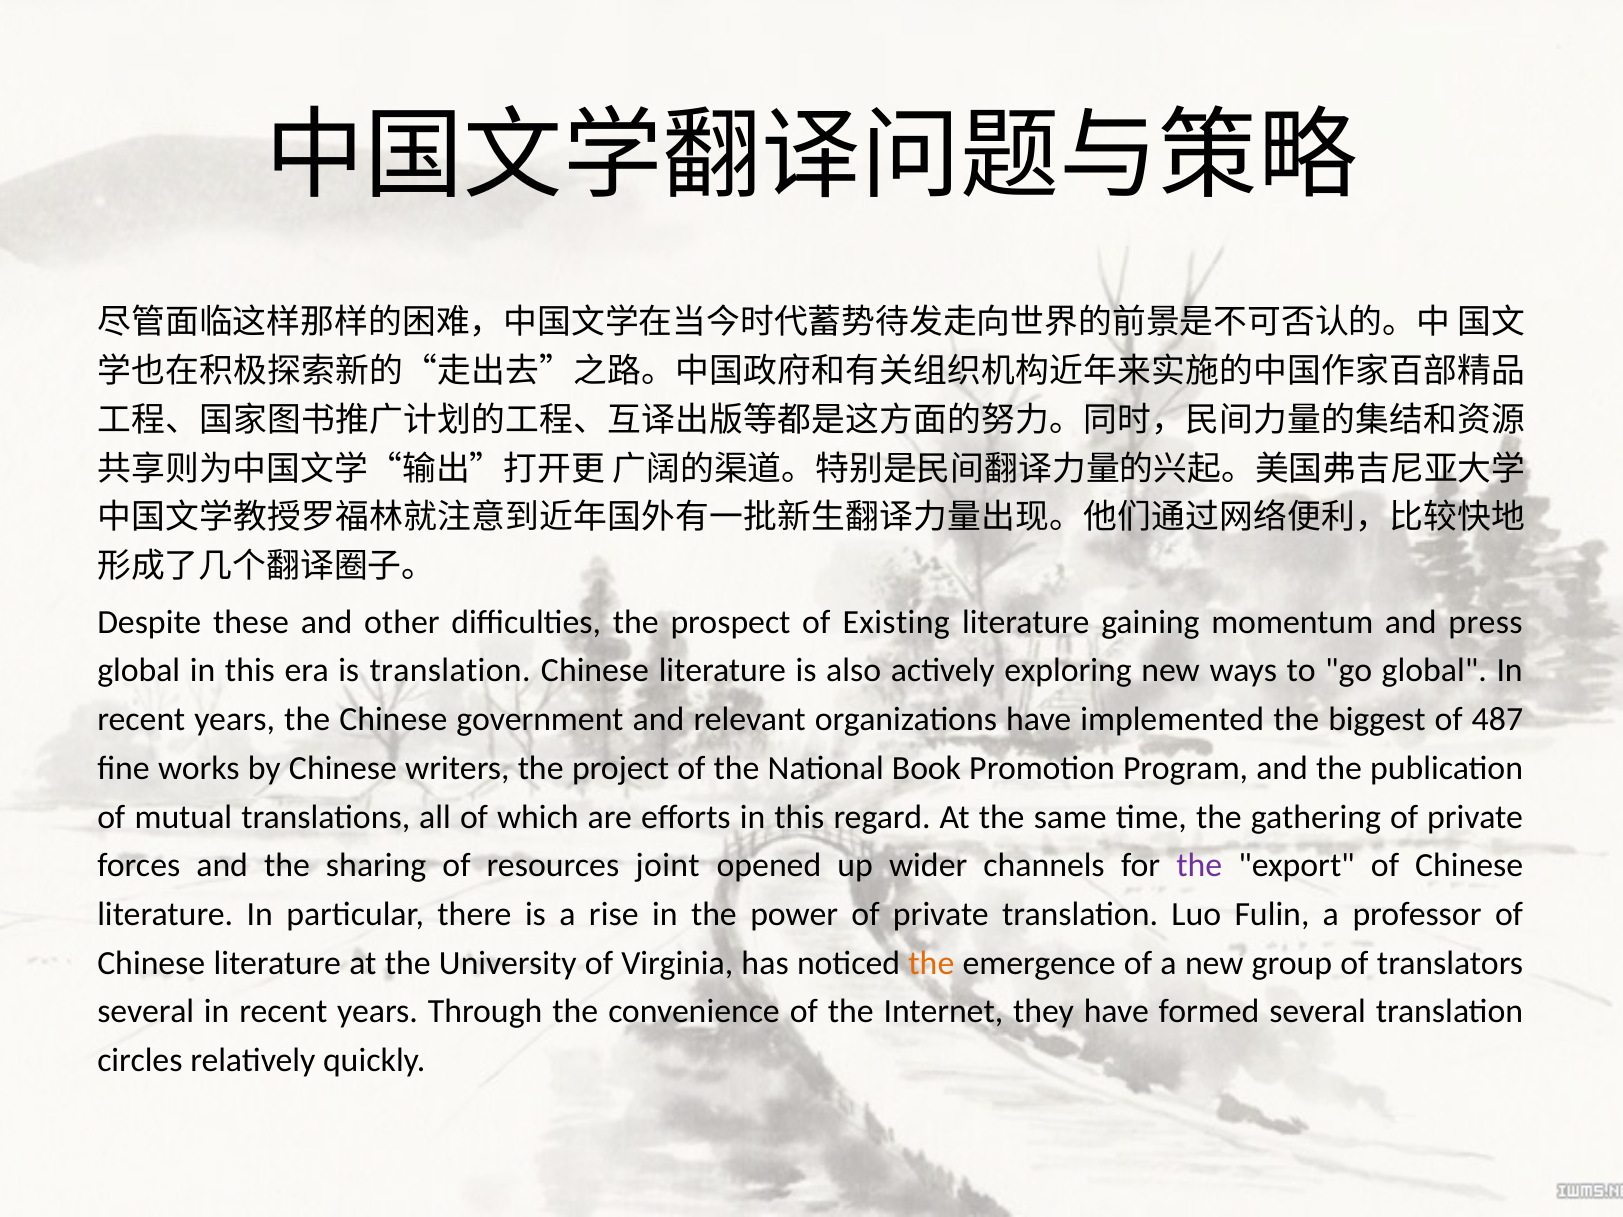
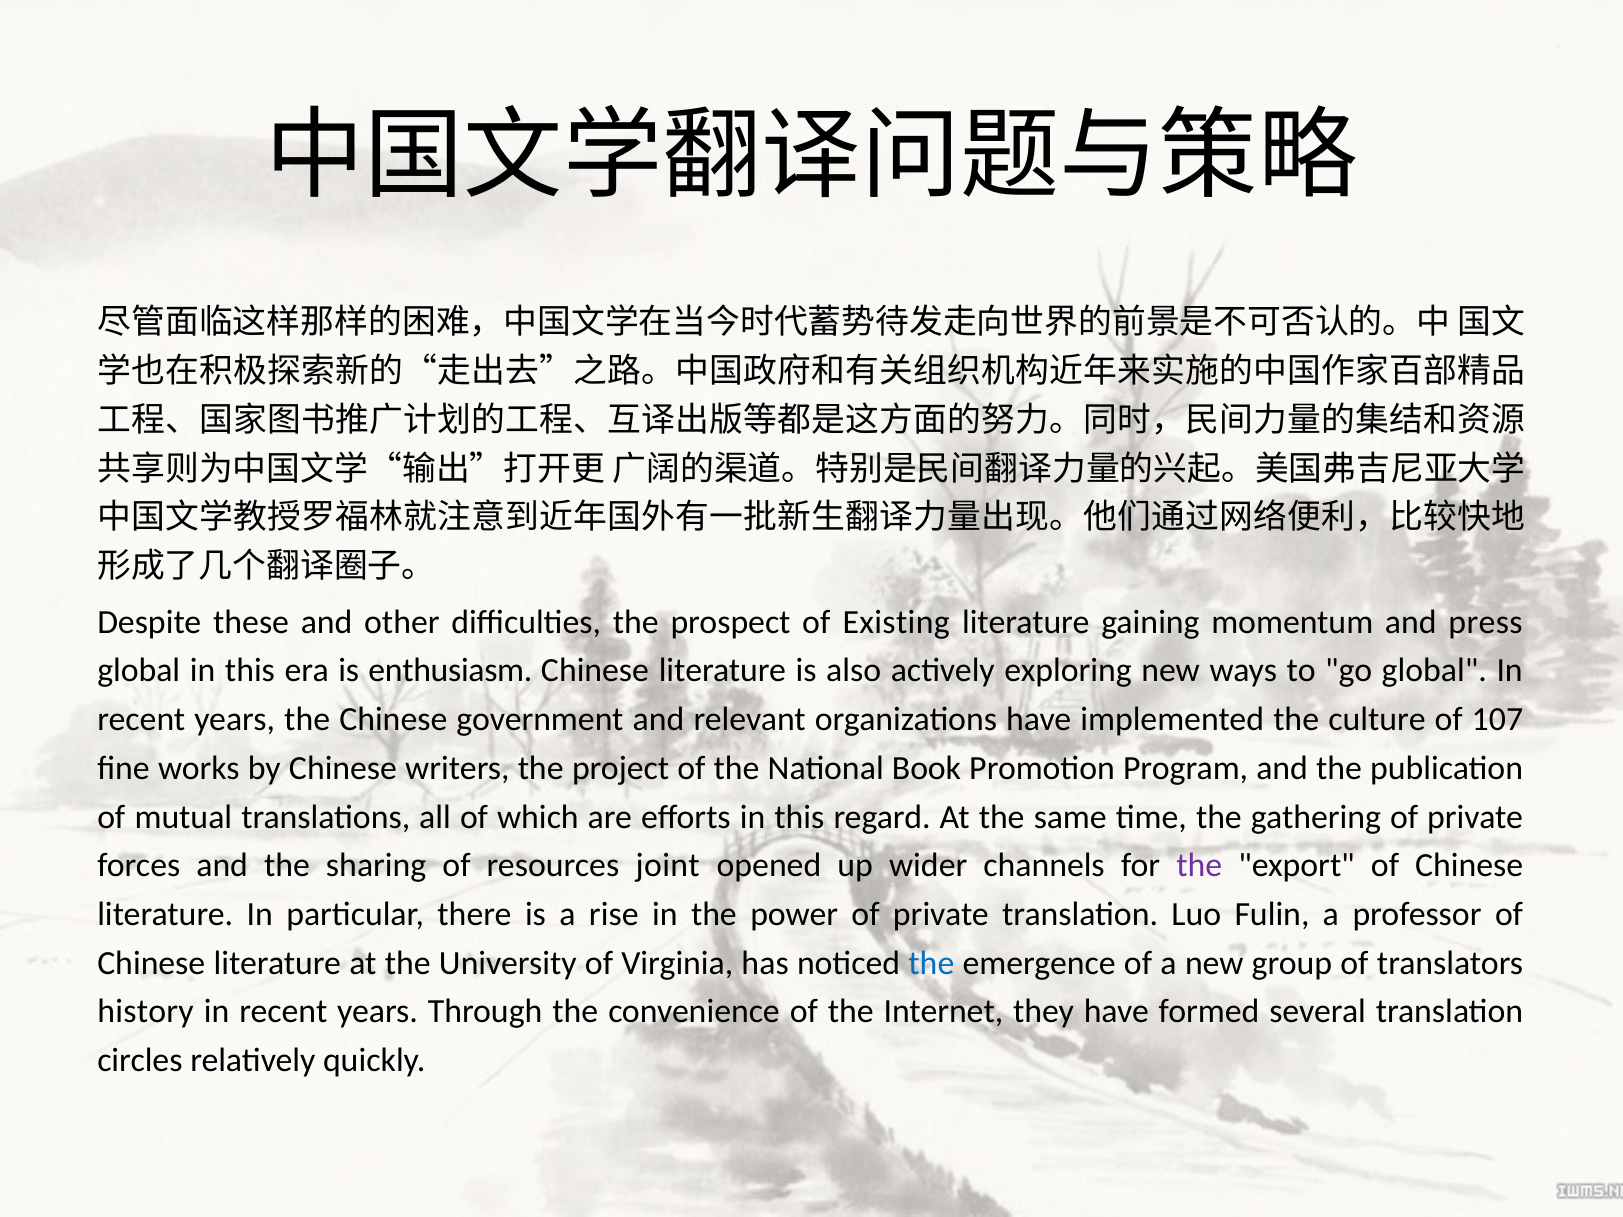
is translation: translation -> enthusiasm
biggest: biggest -> culture
487: 487 -> 107
the at (931, 963) colour: orange -> blue
several at (146, 1012): several -> history
